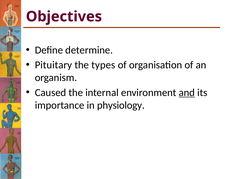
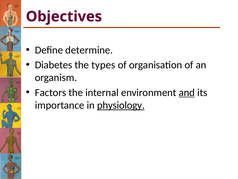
Pituitary: Pituitary -> Diabetes
Caused: Caused -> Factors
physiology underline: none -> present
